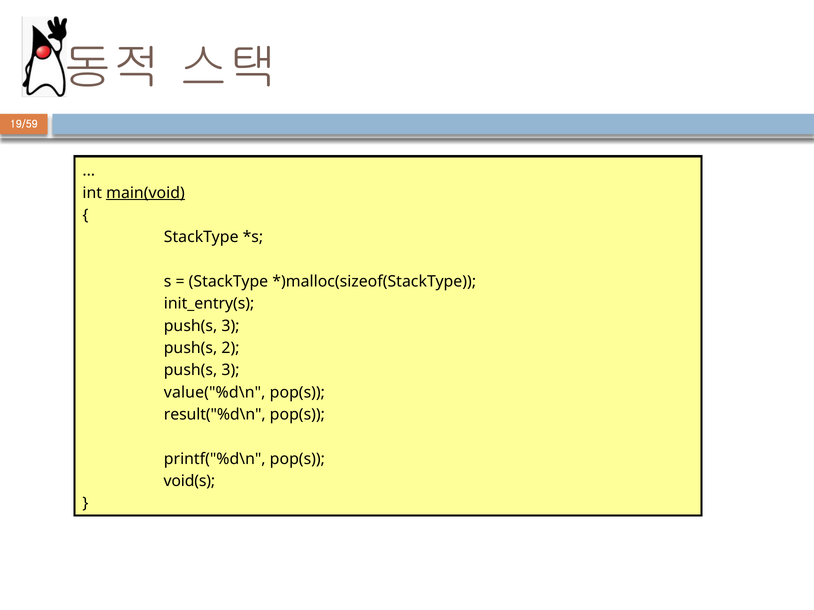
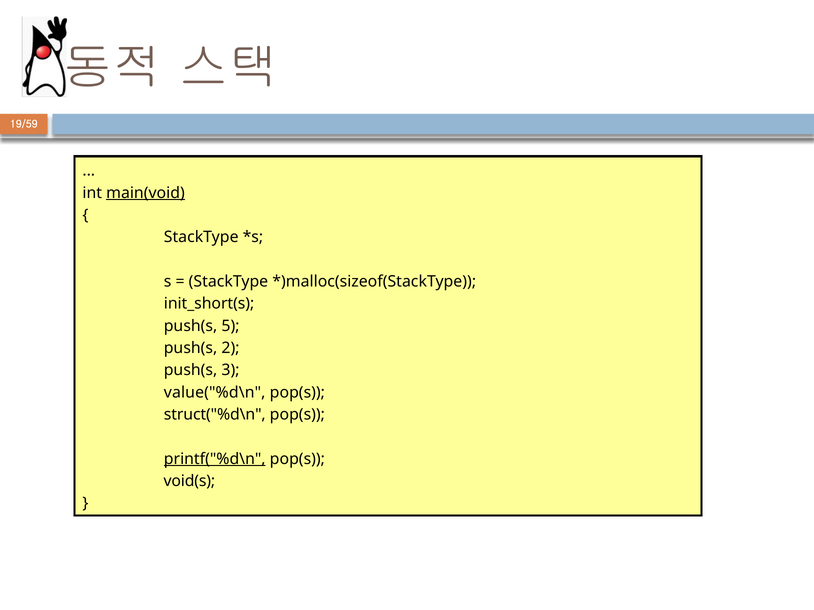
init_entry(s: init_entry(s -> init_short(s
3 at (230, 326): 3 -> 5
result("%d\n: result("%d\n -> struct("%d\n
printf("%d\n underline: none -> present
